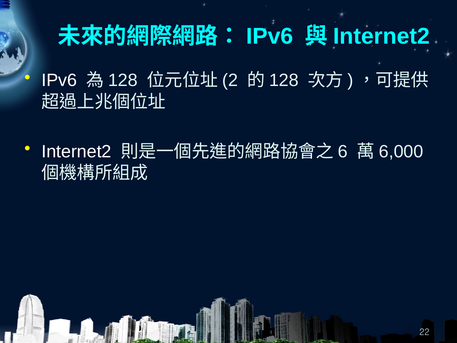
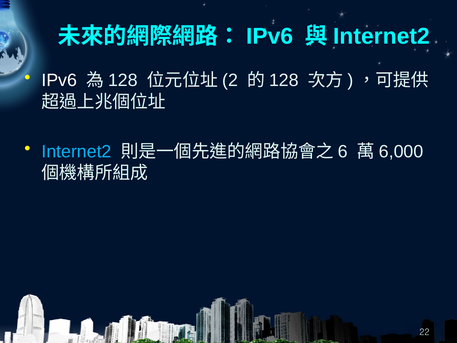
Internet2 at (76, 152) colour: white -> light blue
